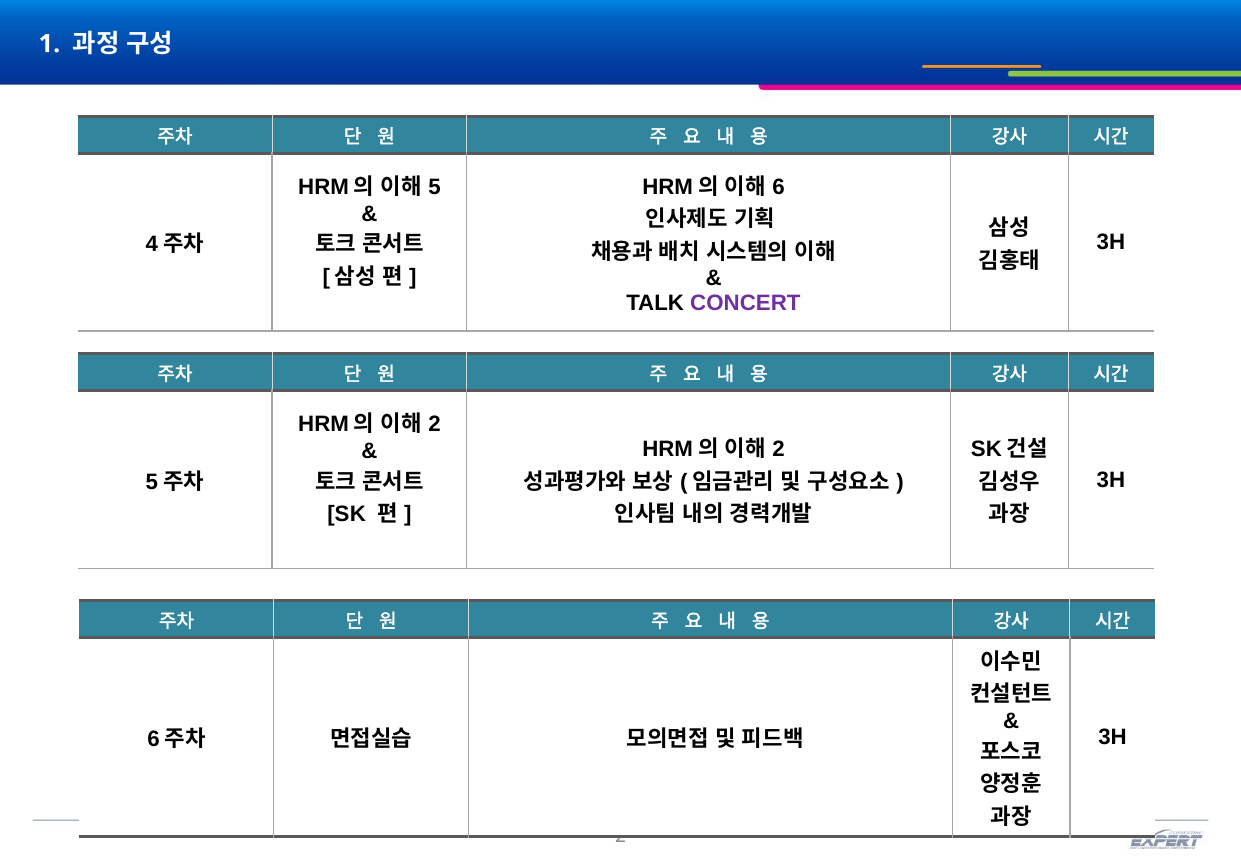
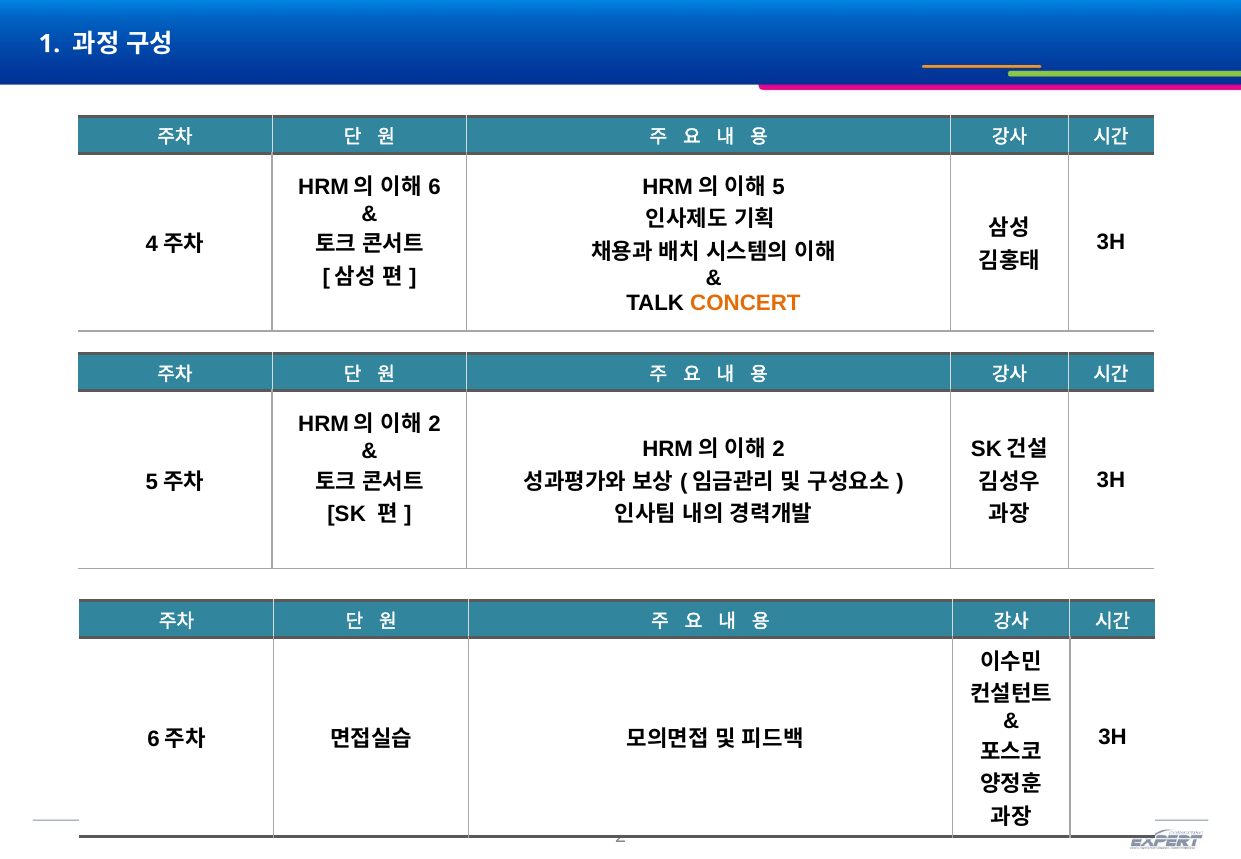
5: 5 -> 6
6: 6 -> 5
CONCERT colour: purple -> orange
